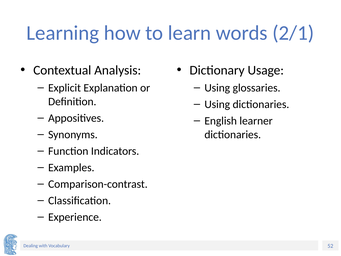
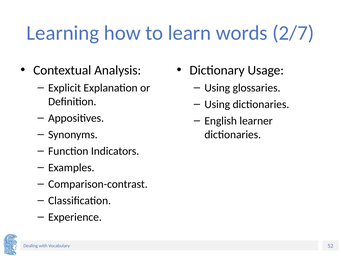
2/1: 2/1 -> 2/7
